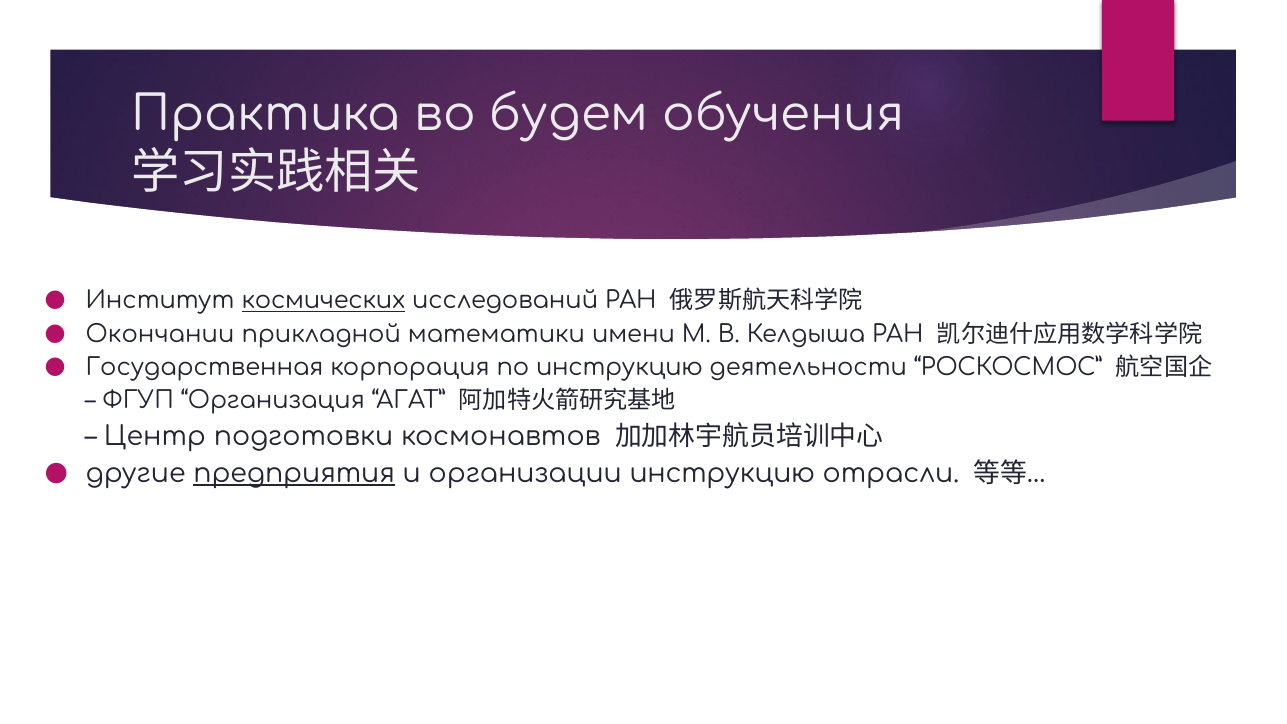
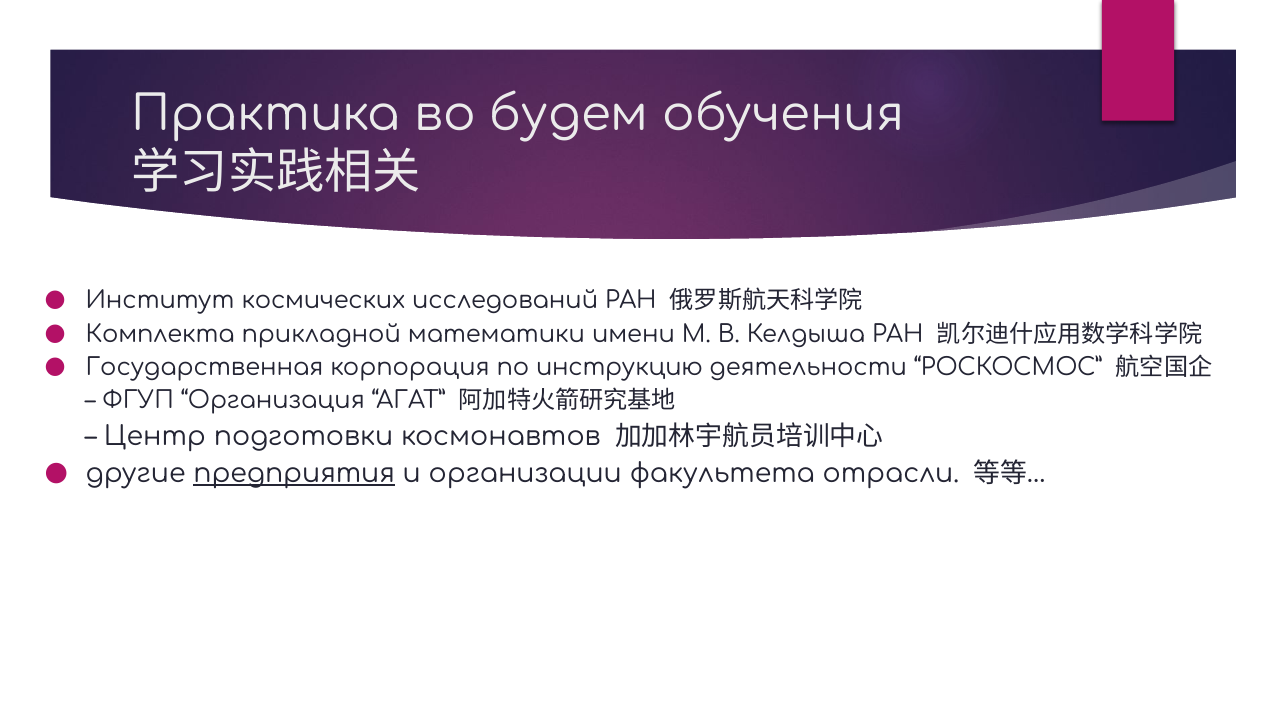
космических underline: present -> none
Окончании: Окончании -> Комплекта
организации инструкцию: инструкцию -> факультета
